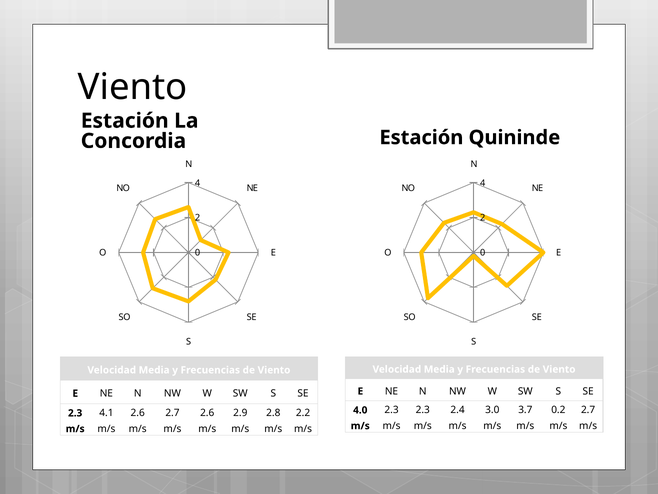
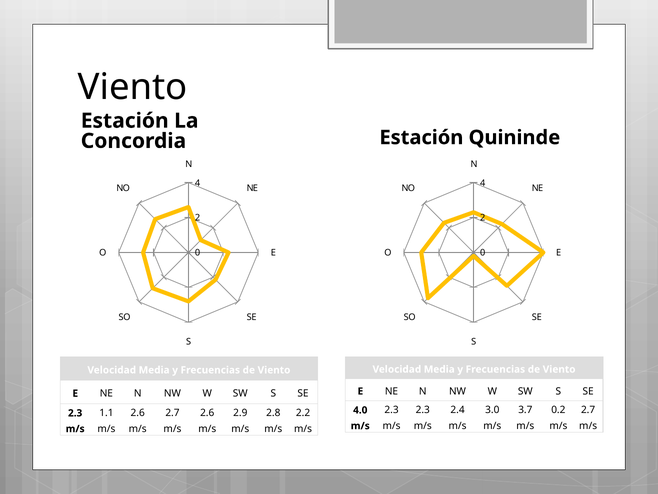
4.1: 4.1 -> 1.1
